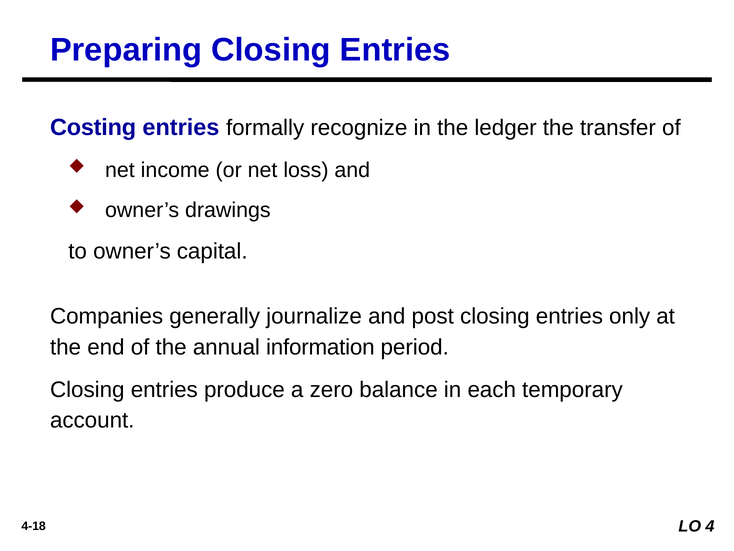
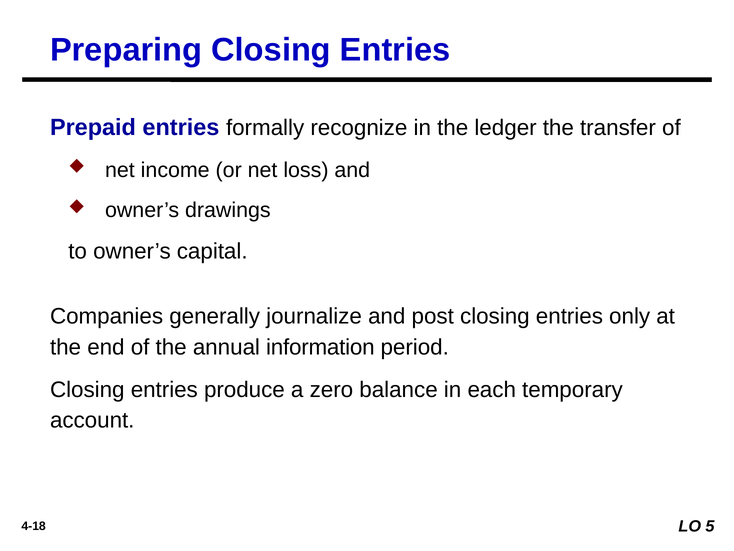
Costing: Costing -> Prepaid
4: 4 -> 5
